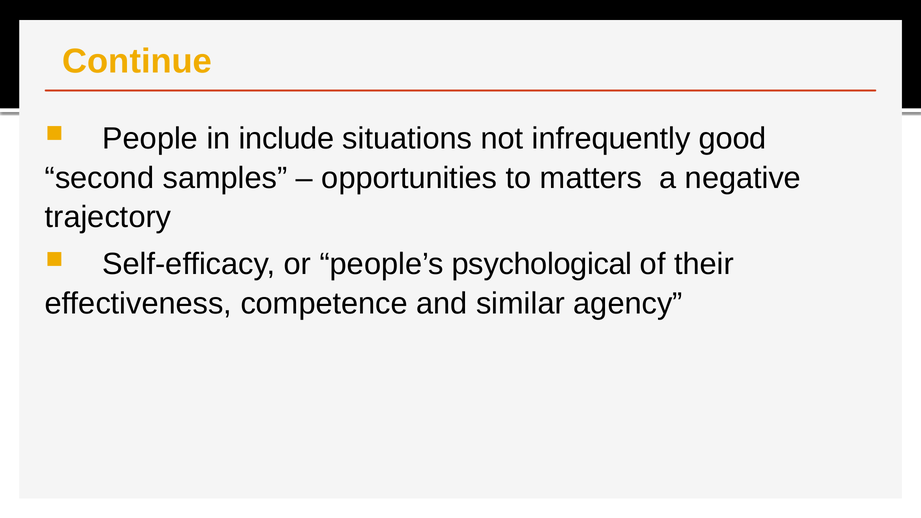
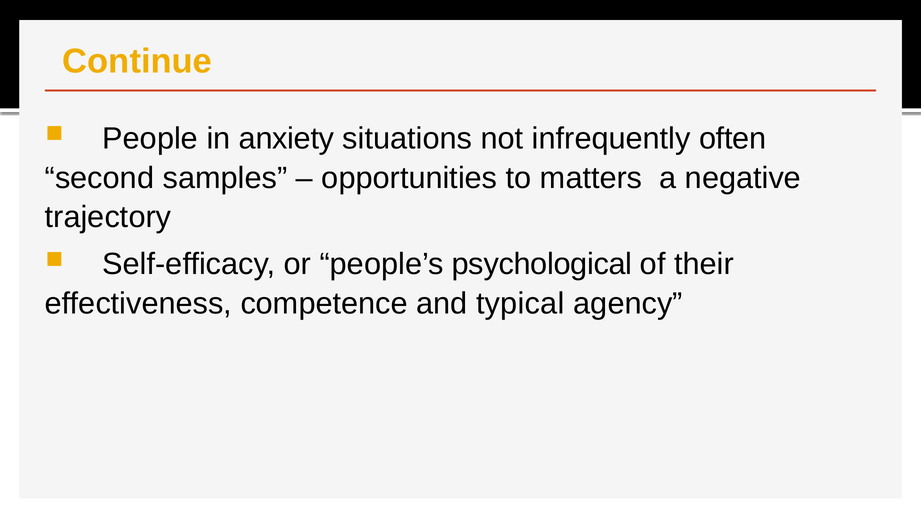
include: include -> anxiety
good: good -> often
similar: similar -> typical
